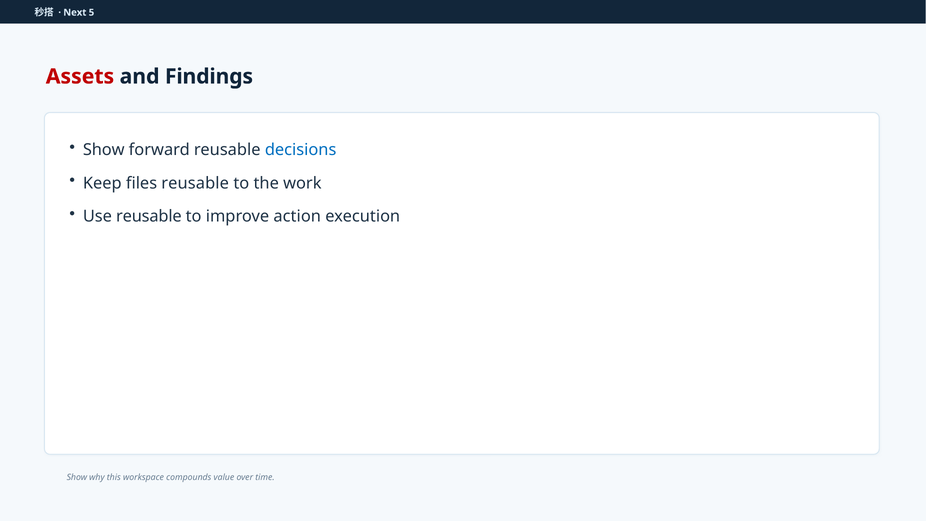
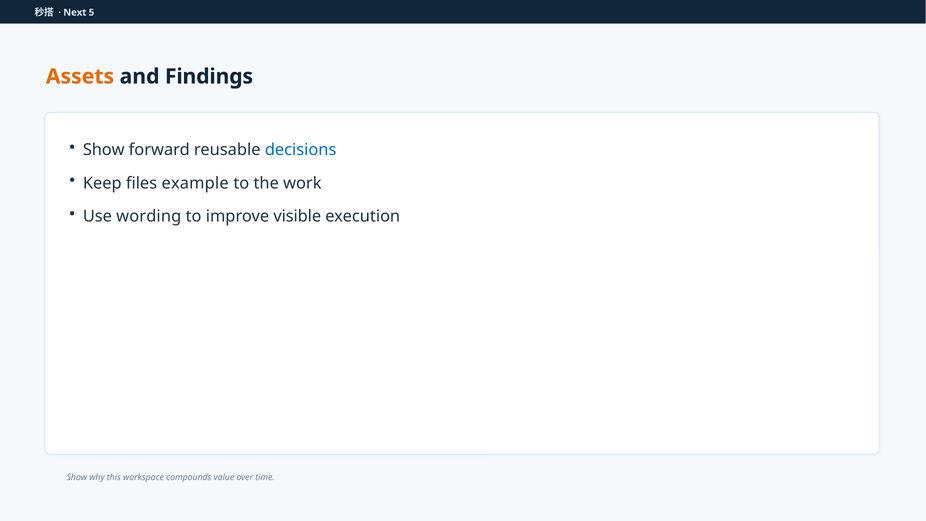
Assets colour: red -> orange
files reusable: reusable -> example
Use reusable: reusable -> wording
action: action -> visible
